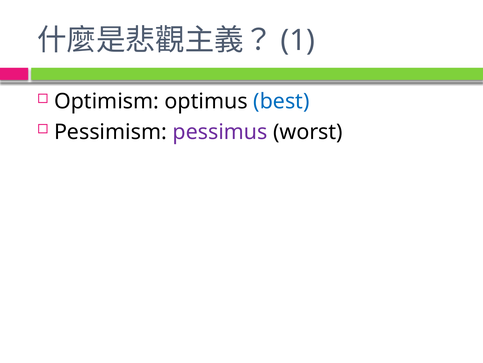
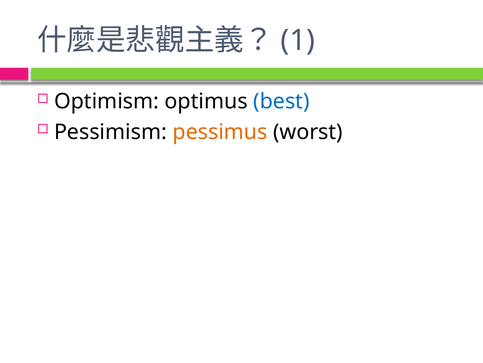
pessimus colour: purple -> orange
